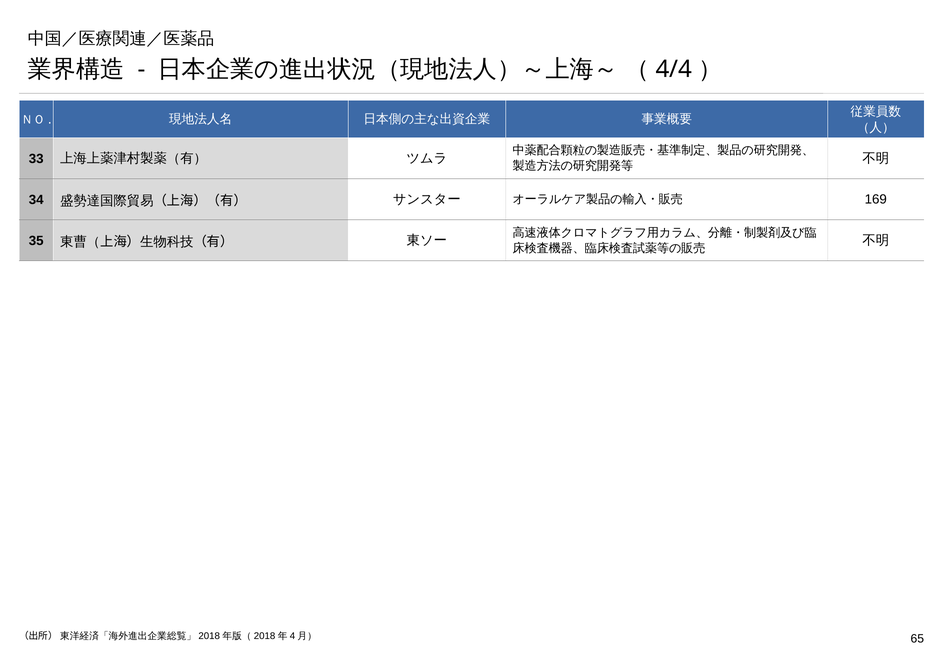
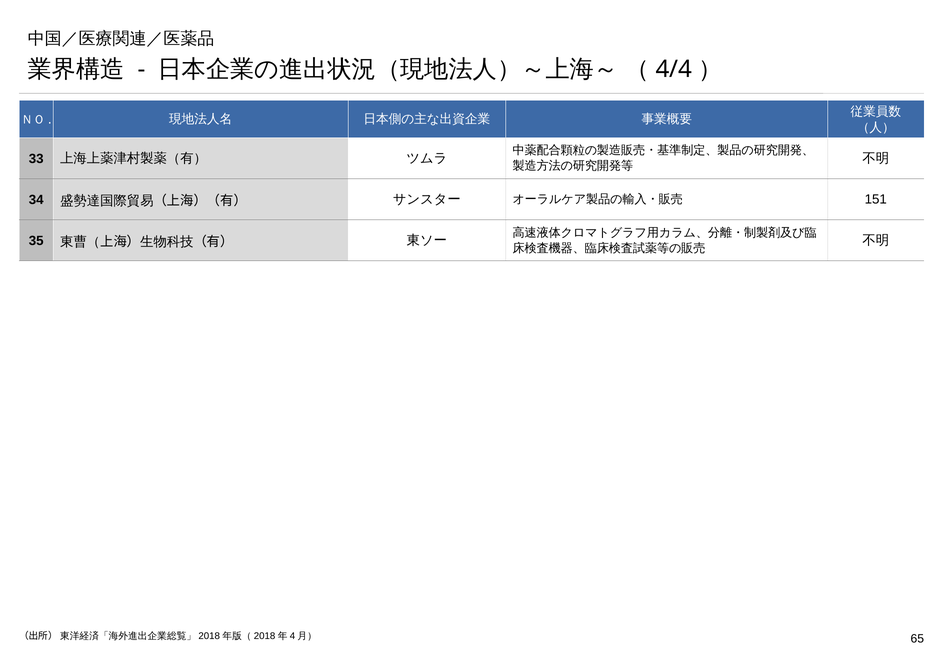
169: 169 -> 151
